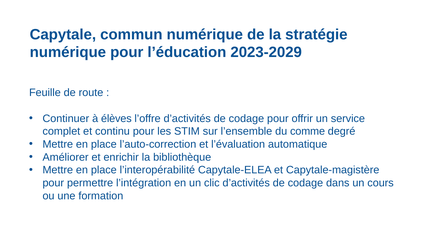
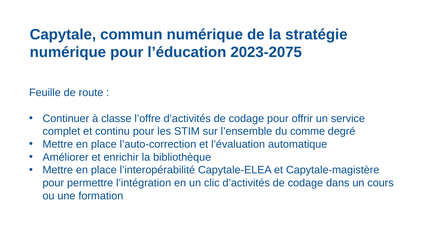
2023-2029: 2023-2029 -> 2023-2075
élèves: élèves -> classe
